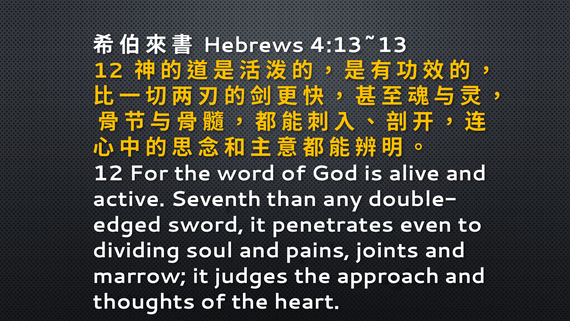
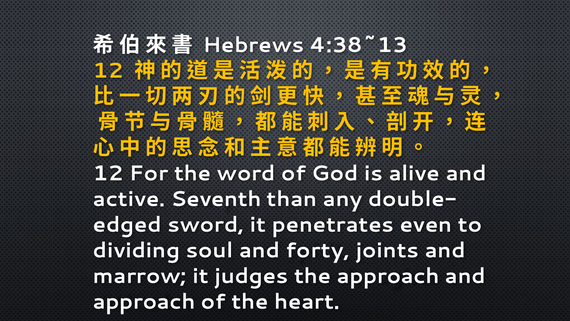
4:13~13: 4:13~13 -> 4:38~13
pains: pains -> forty
thoughts at (144, 302): thoughts -> approach
